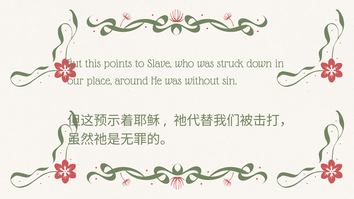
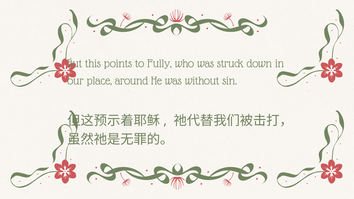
Slave: Slave -> Fully
